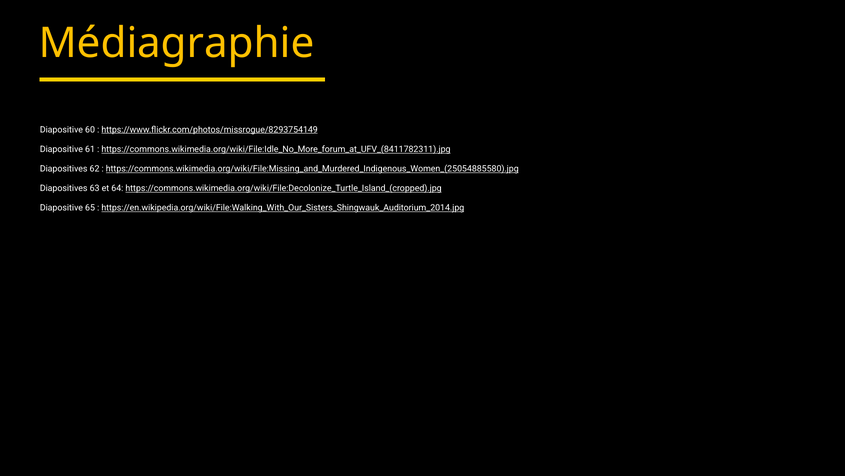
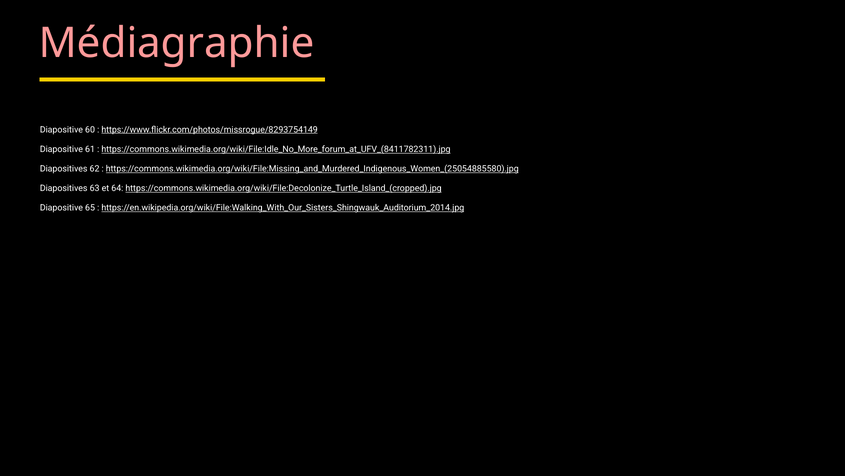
Médiagraphie colour: yellow -> pink
